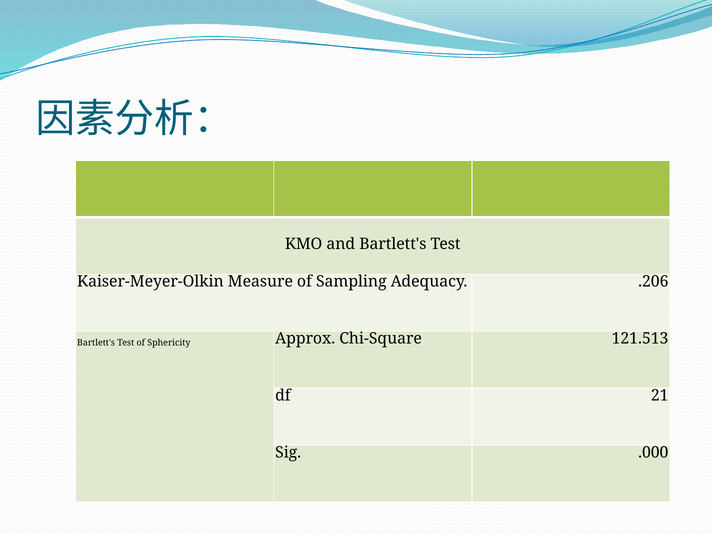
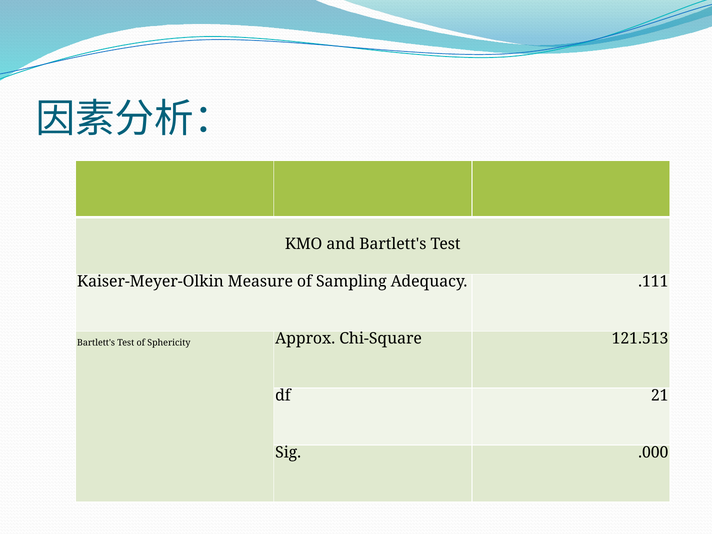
.206: .206 -> .111
